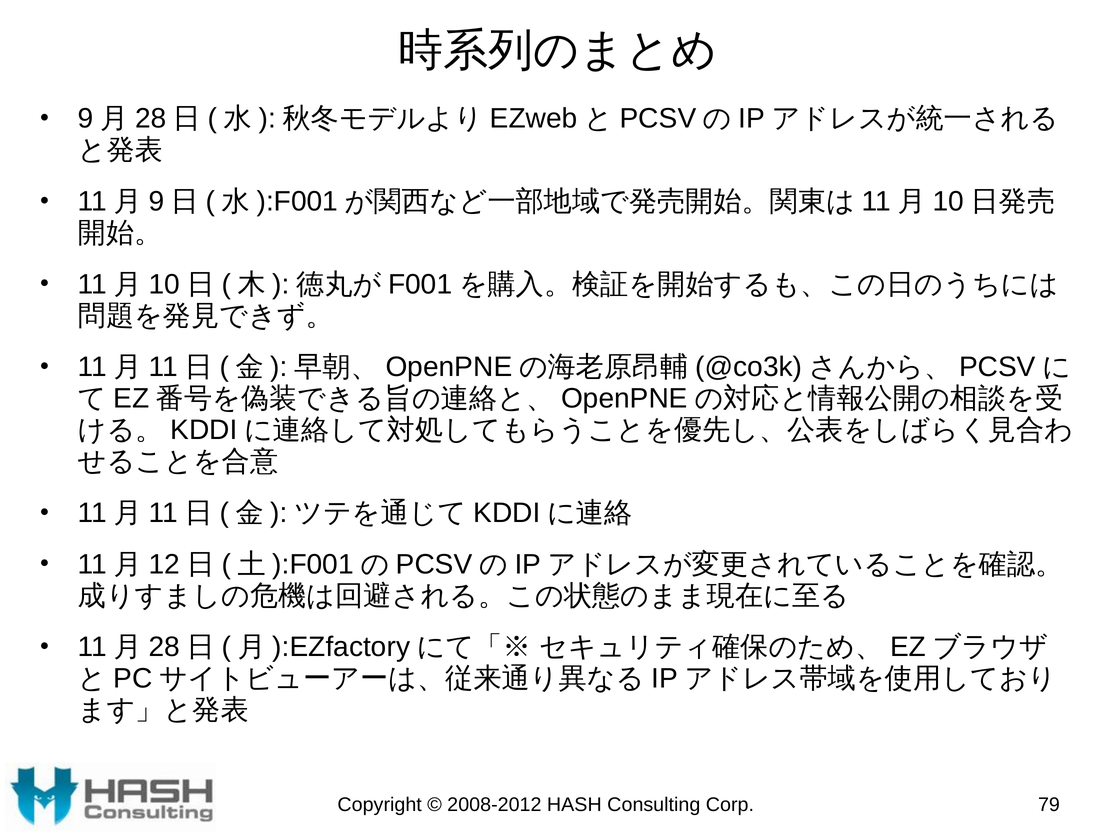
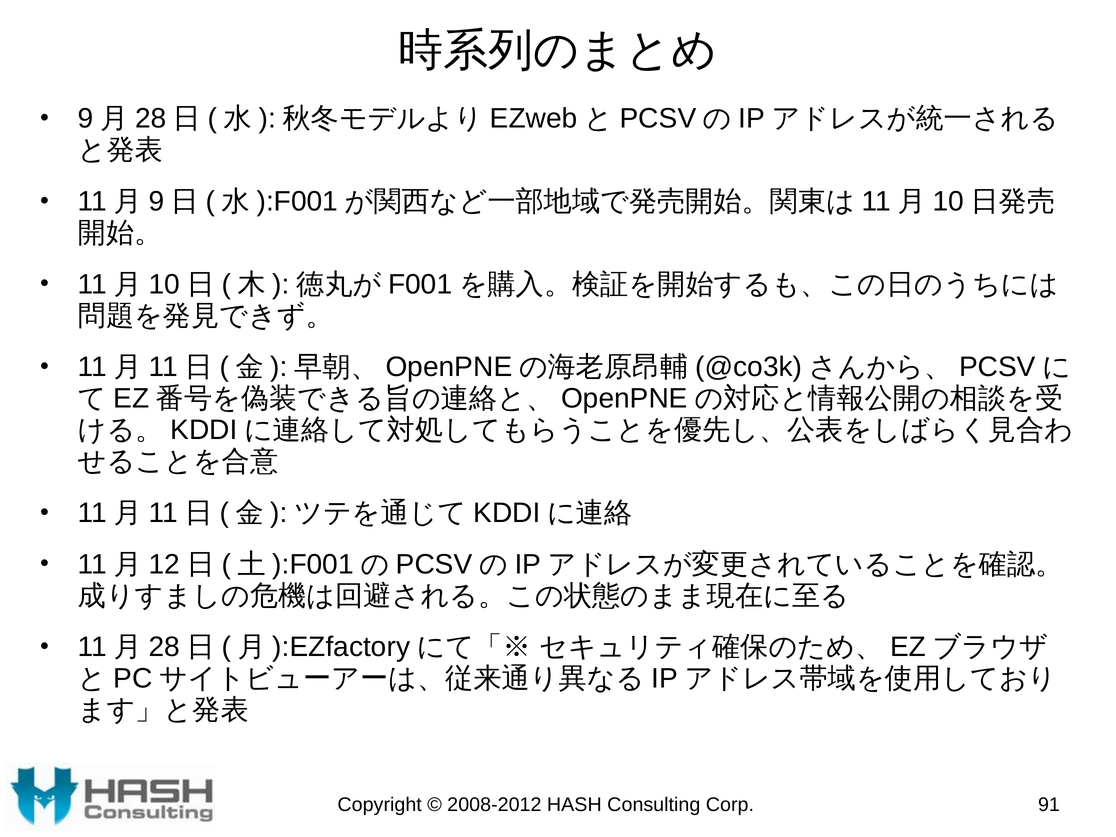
79: 79 -> 91
